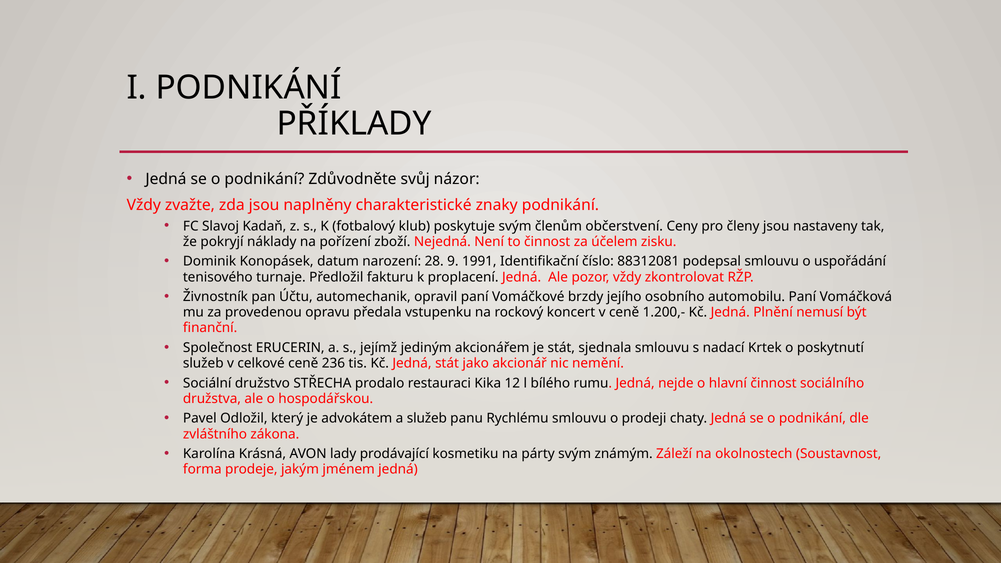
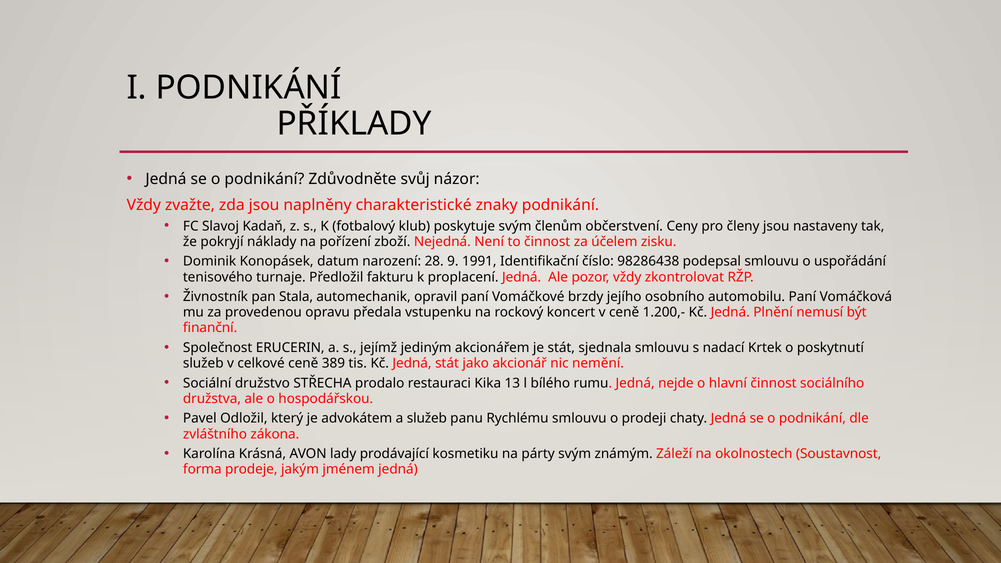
88312081: 88312081 -> 98286438
Účtu: Účtu -> Stala
236: 236 -> 389
12: 12 -> 13
